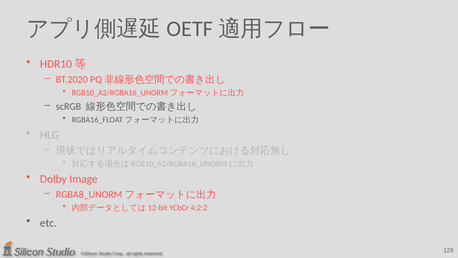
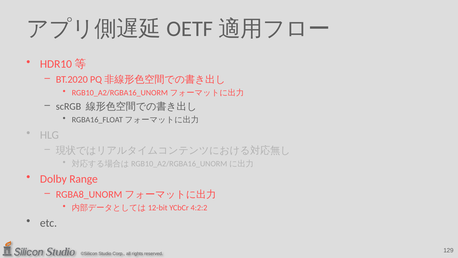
Image: Image -> Range
